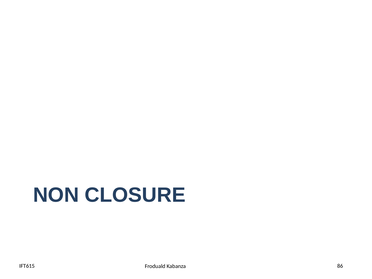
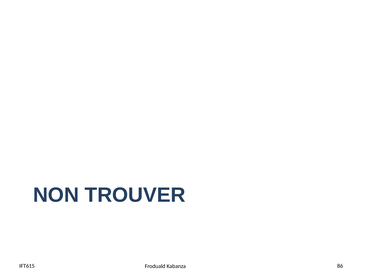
CLOSURE: CLOSURE -> TROUVER
